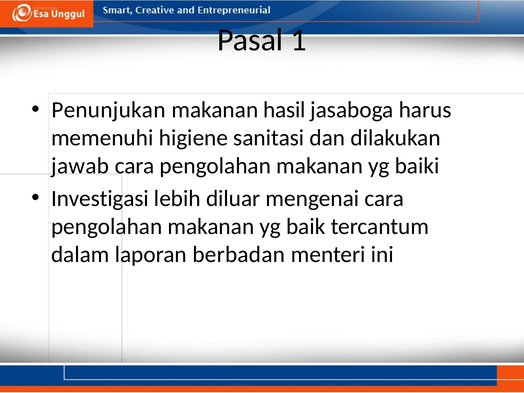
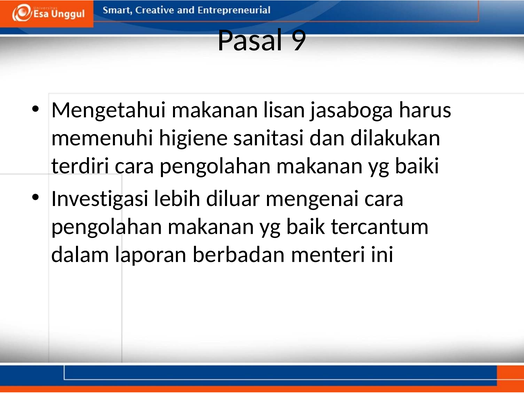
1: 1 -> 9
Penunjukan: Penunjukan -> Mengetahui
hasil: hasil -> lisan
jawab: jawab -> terdiri
